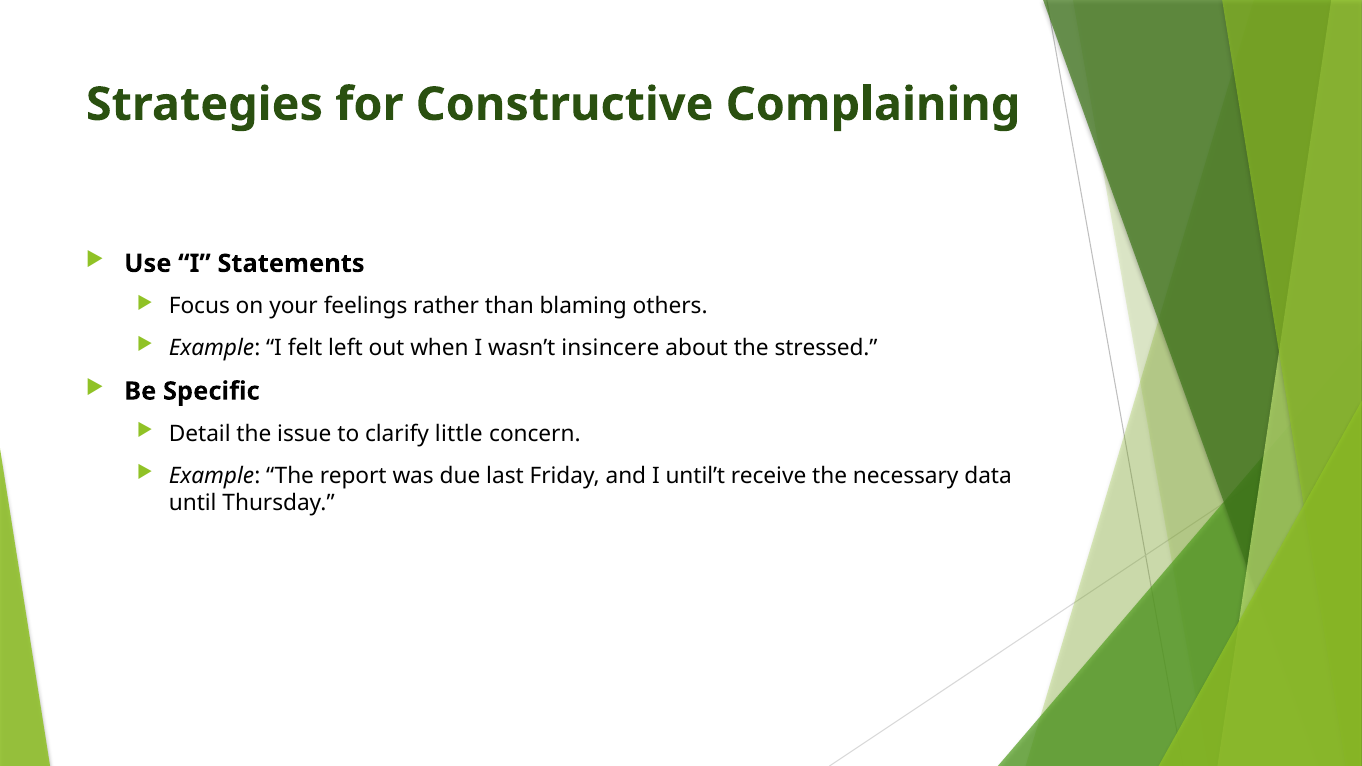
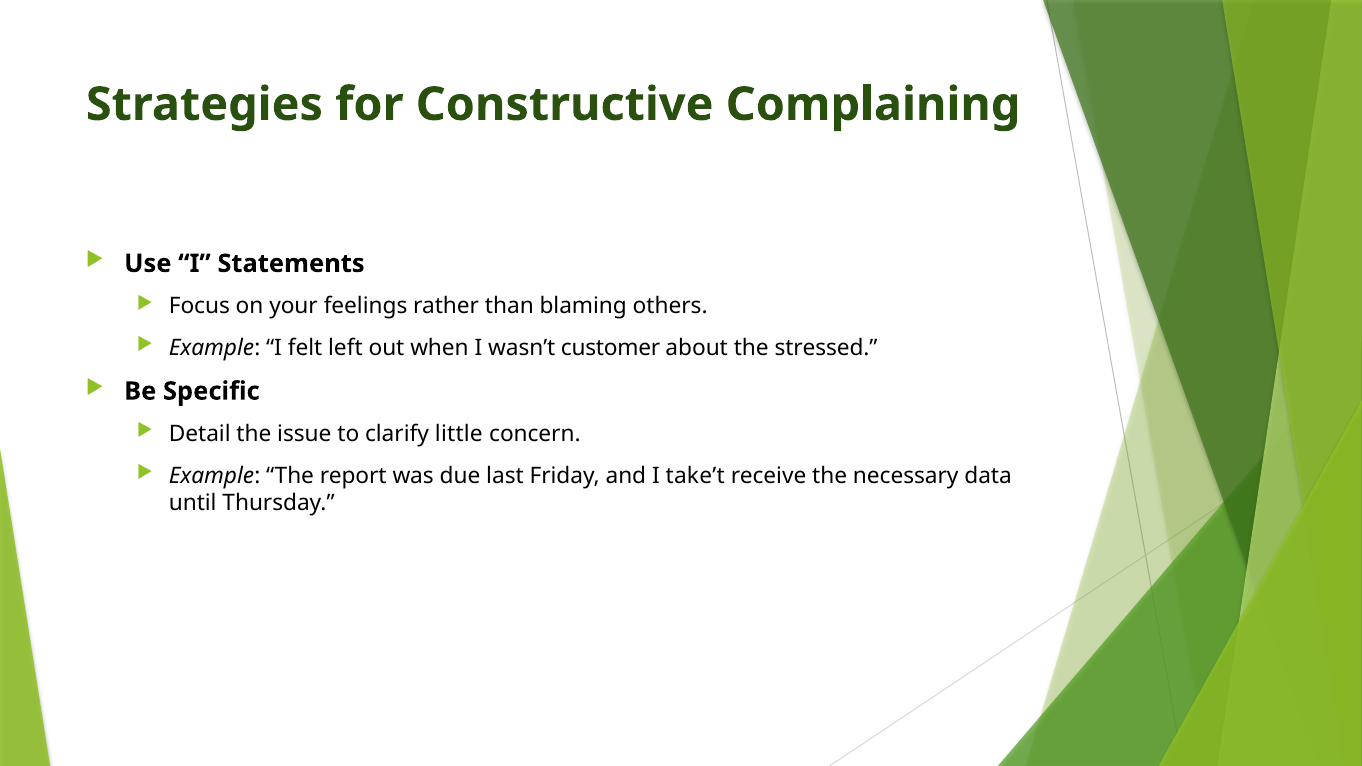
insincere: insincere -> customer
until’t: until’t -> take’t
